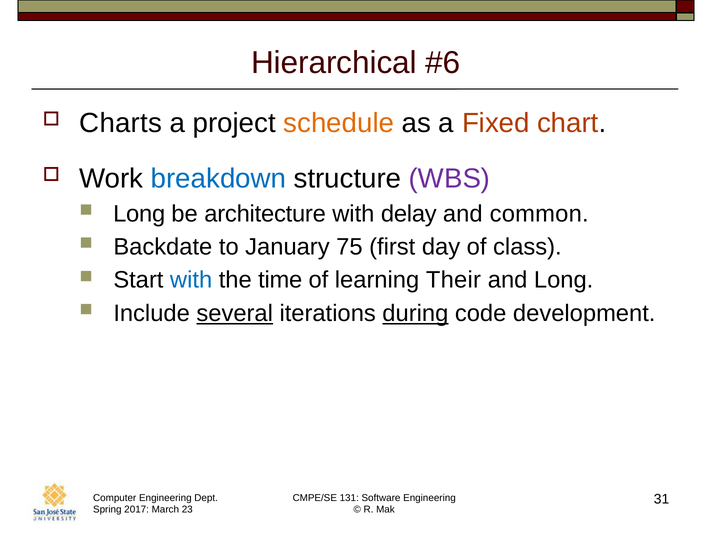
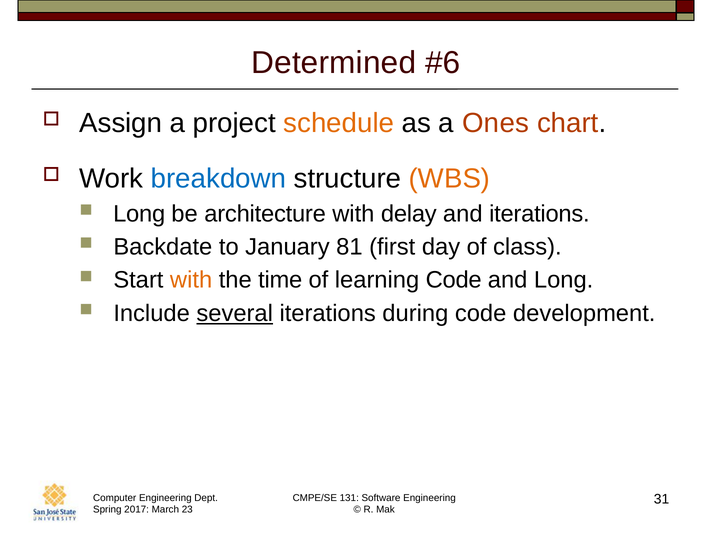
Hierarchical: Hierarchical -> Determined
Charts: Charts -> Assign
Fixed: Fixed -> Ones
WBS colour: purple -> orange
and common: common -> iterations
75: 75 -> 81
with at (191, 280) colour: blue -> orange
learning Their: Their -> Code
during underline: present -> none
